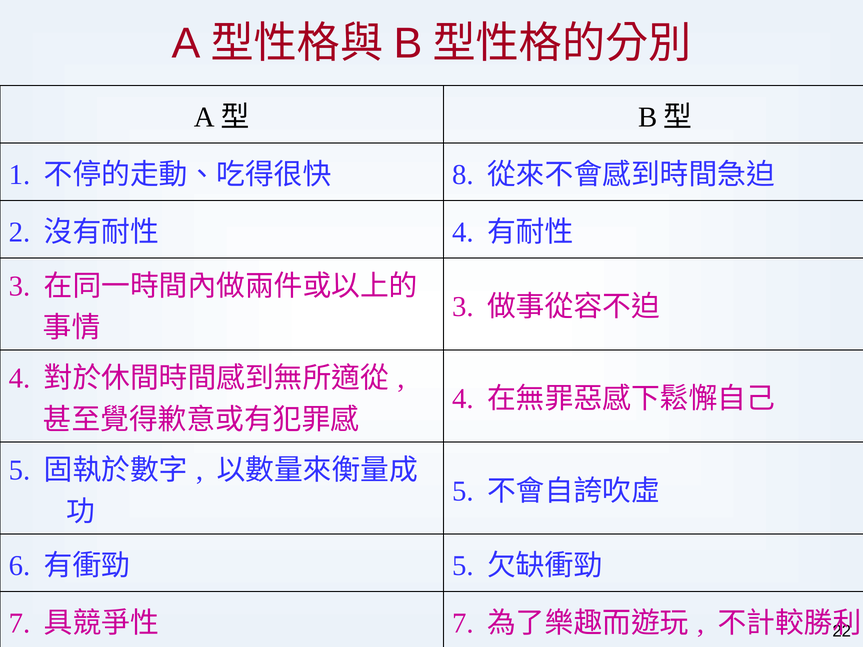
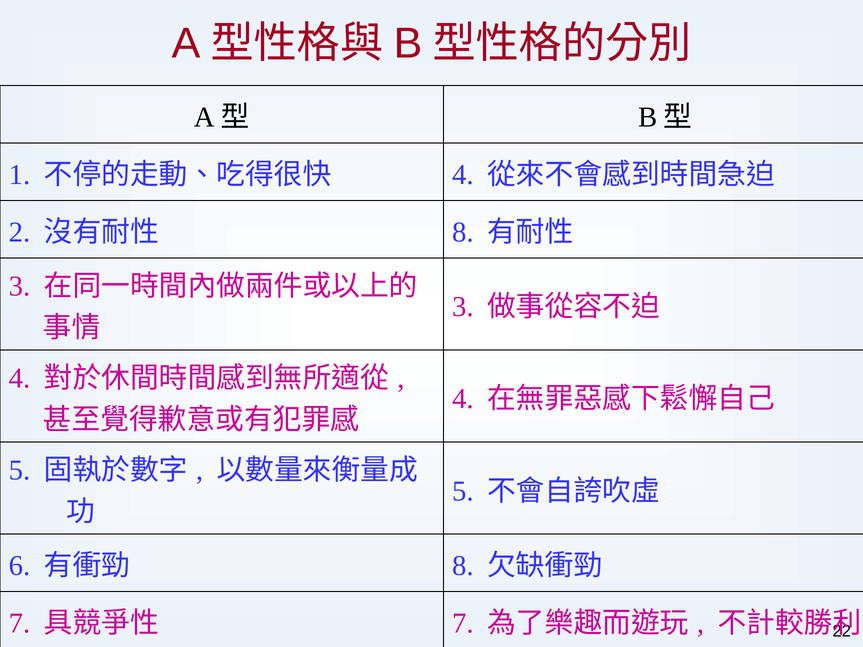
8 at (463, 175): 8 -> 4
4 at (463, 232): 4 -> 8
5 at (463, 566): 5 -> 8
